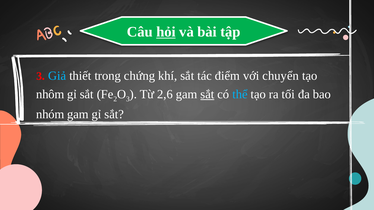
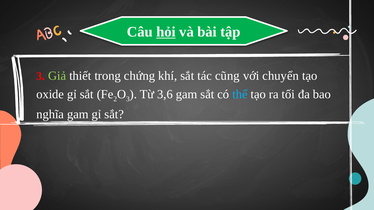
Giả colour: light blue -> light green
điểm: điểm -> cũng
nhôm: nhôm -> oxide
2,6: 2,6 -> 3,6
sắt at (207, 94) underline: present -> none
nhóm: nhóm -> nghĩa
